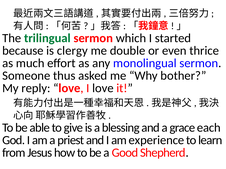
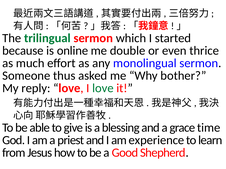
clergy: clergy -> online
love at (103, 88) colour: black -> green
each: each -> time
